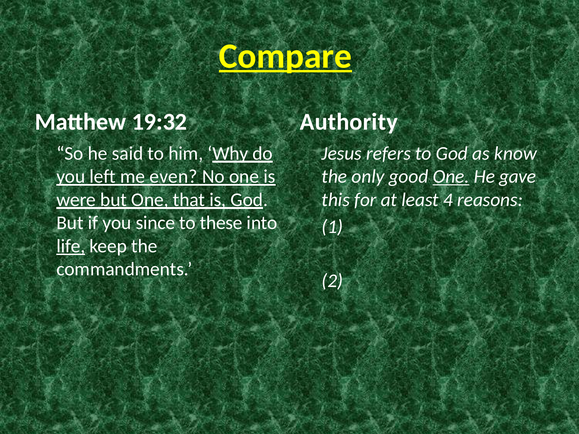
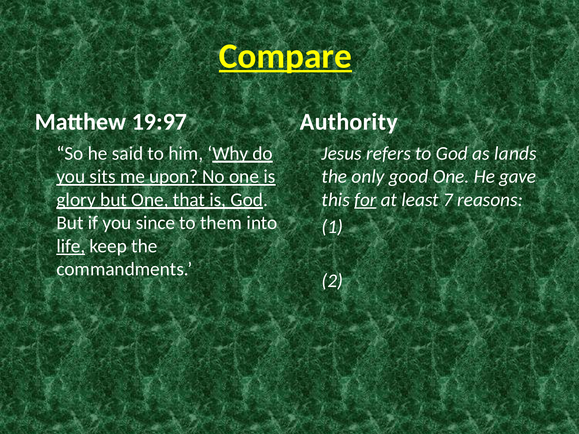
19:32: 19:32 -> 19:97
know: know -> lands
left: left -> sits
even: even -> upon
One at (451, 177) underline: present -> none
were: were -> glory
for underline: none -> present
4: 4 -> 7
these: these -> them
